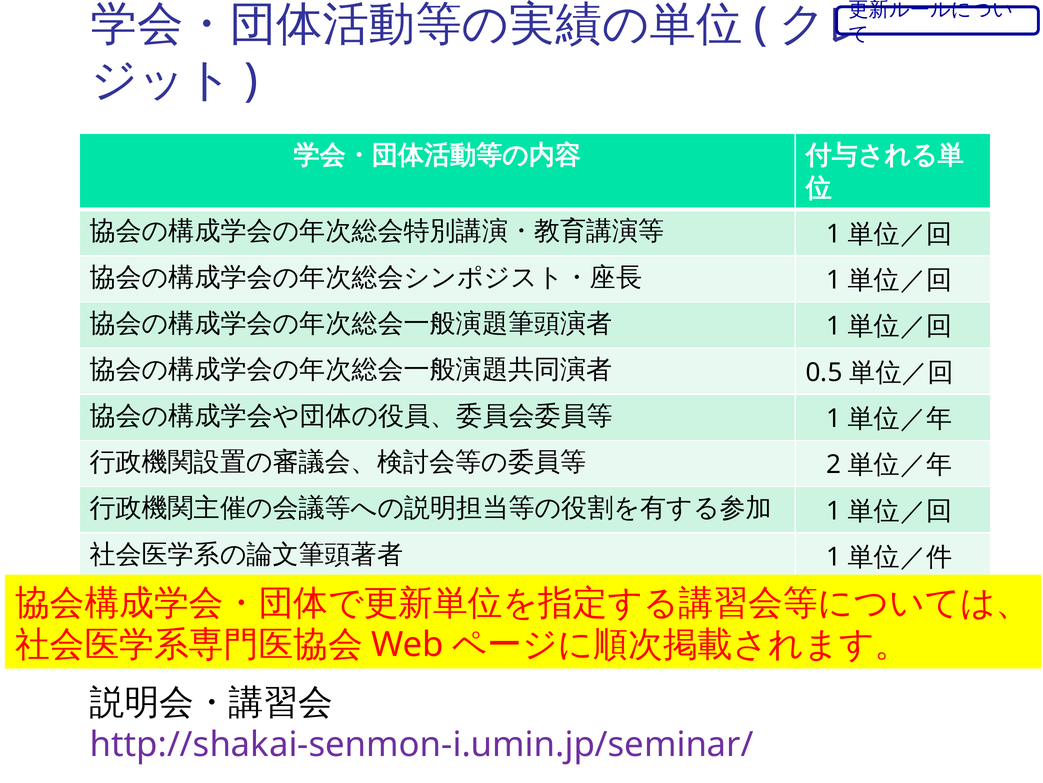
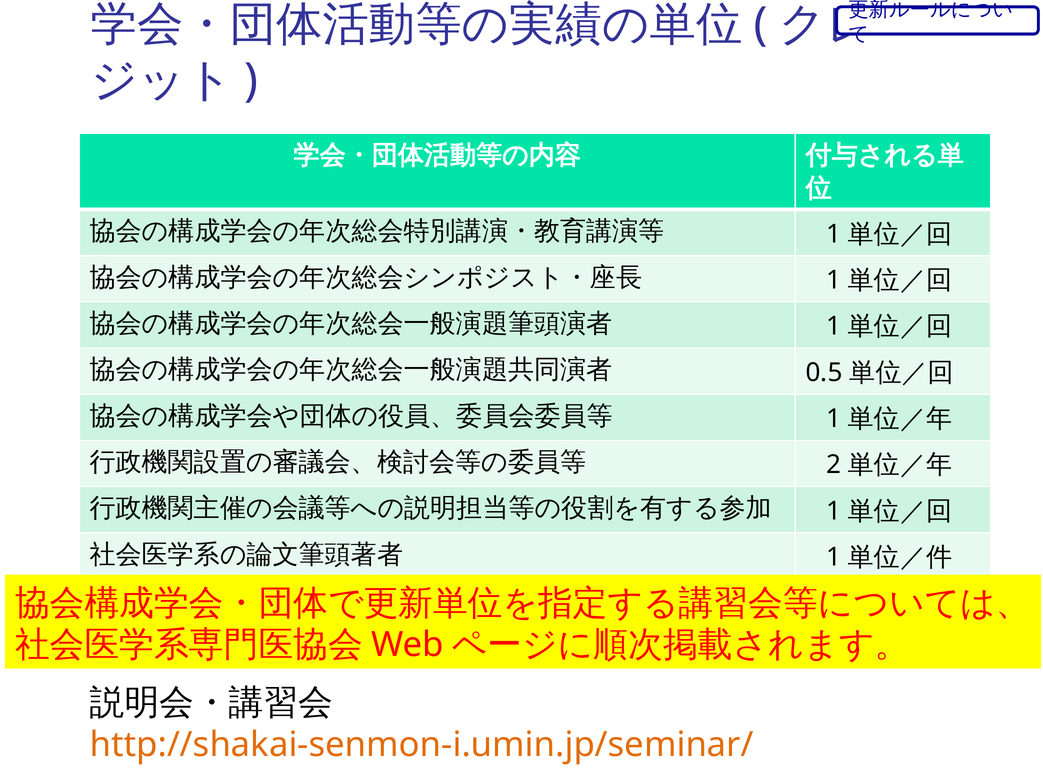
http://shakai-senmon-i.umin.jp/seminar/ colour: purple -> orange
